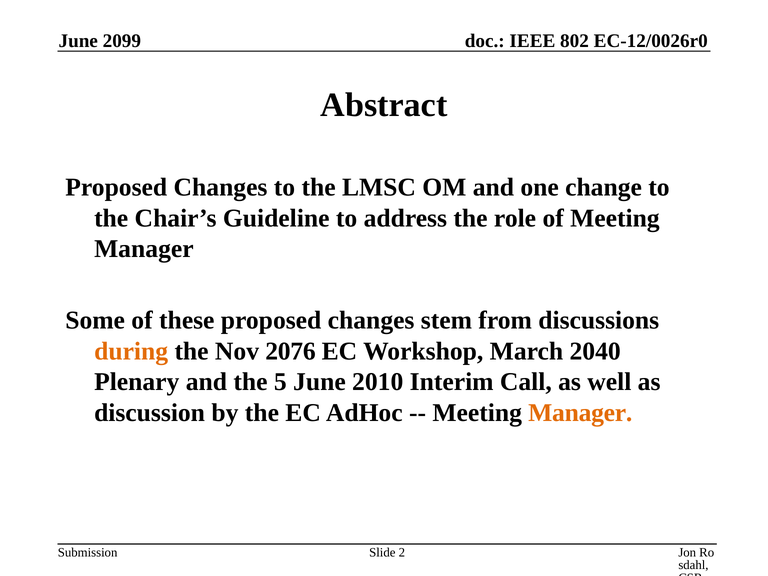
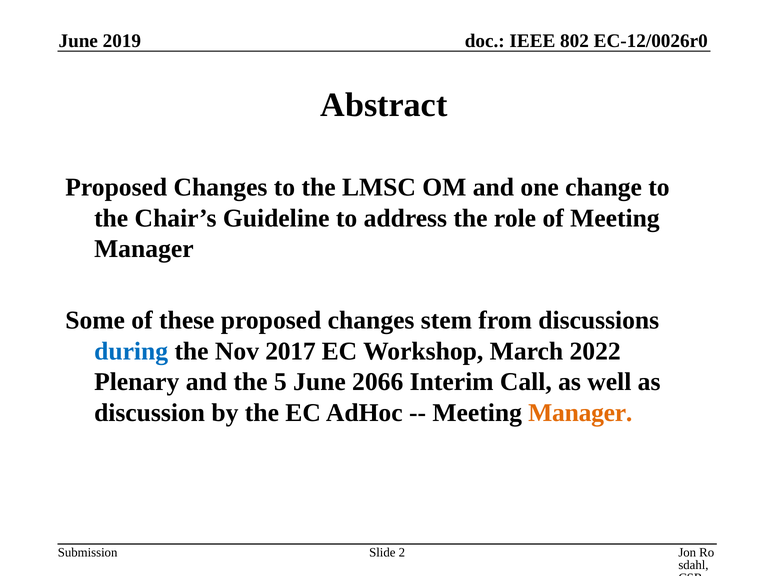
2099: 2099 -> 2019
during colour: orange -> blue
2076: 2076 -> 2017
2040: 2040 -> 2022
2010: 2010 -> 2066
